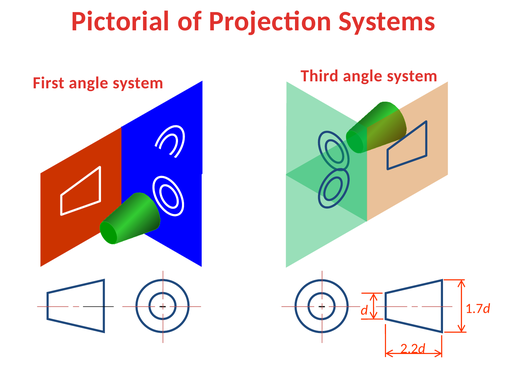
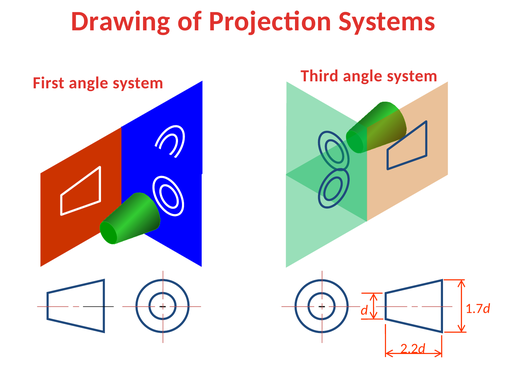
Pictorial: Pictorial -> Drawing
